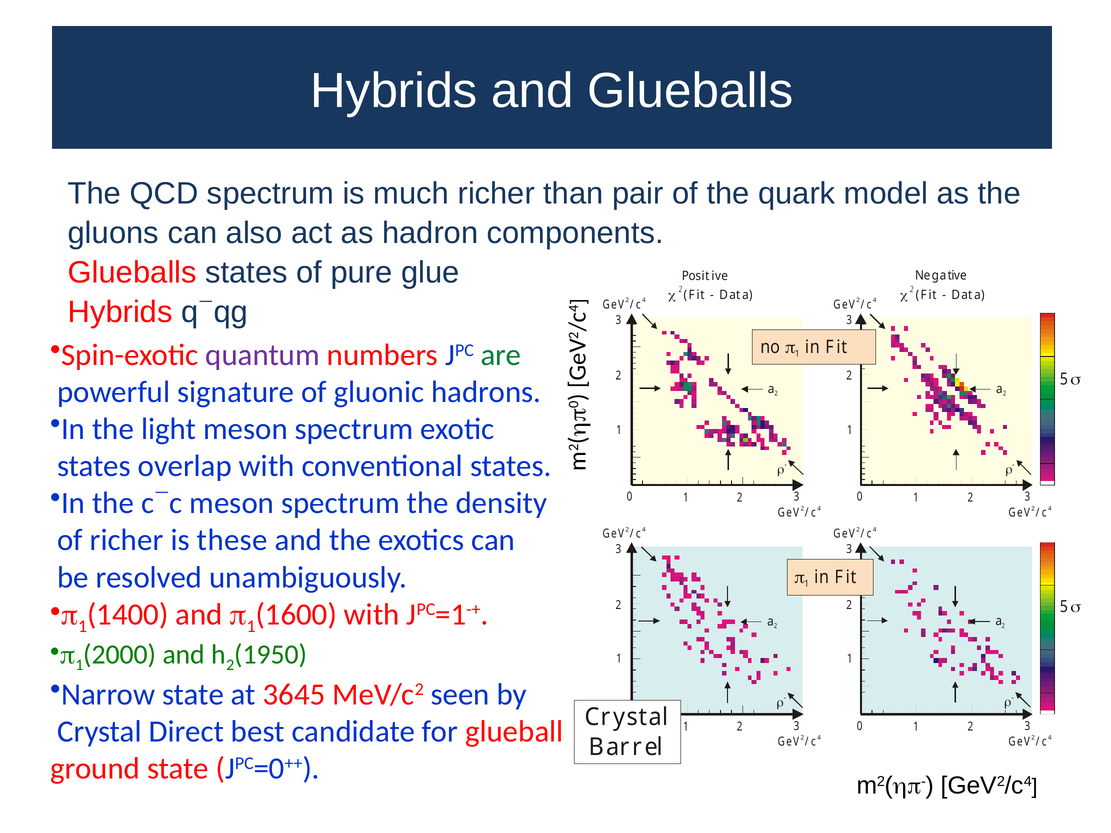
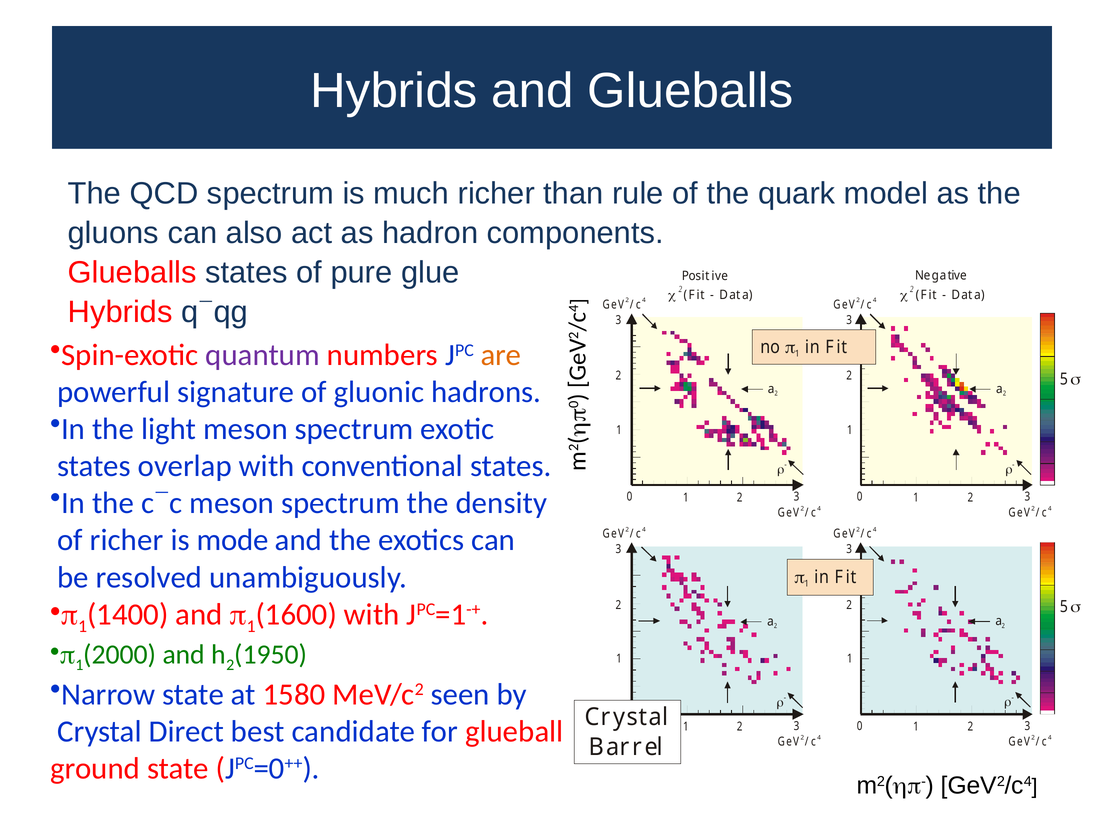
pair: pair -> rule
are colour: green -> orange
these: these -> mode
3645: 3645 -> 1580
